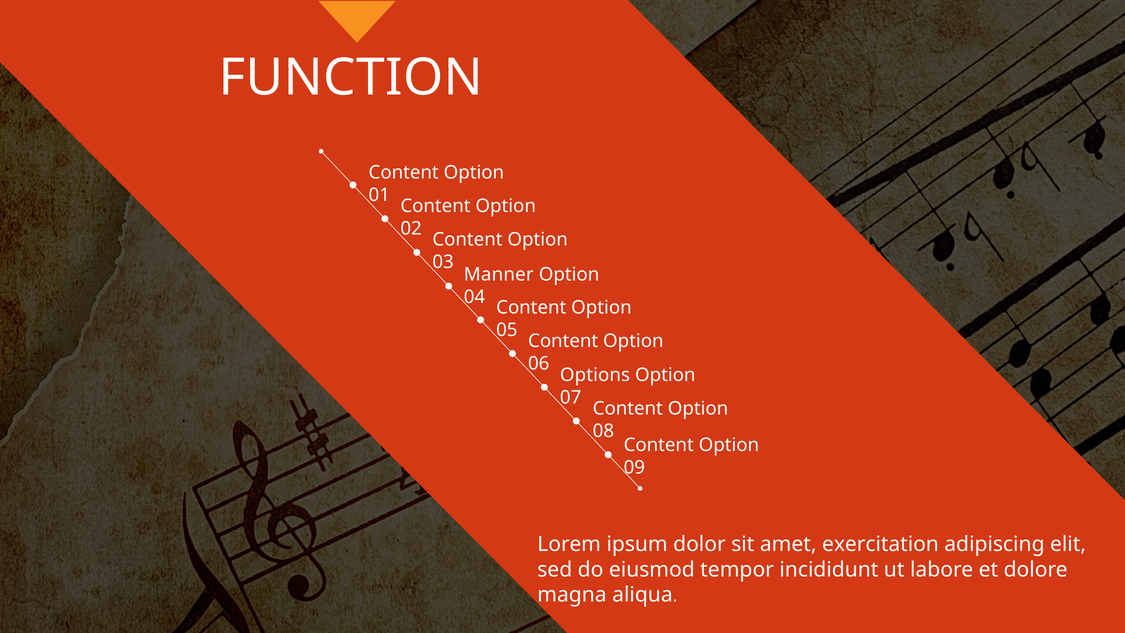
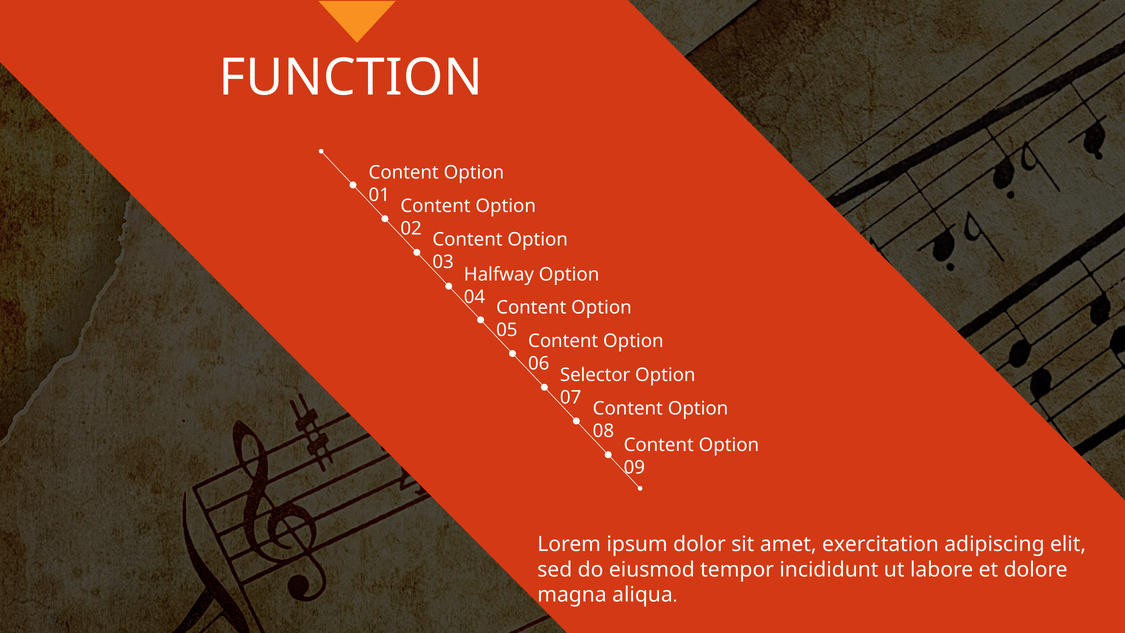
Manner: Manner -> Halfway
Options: Options -> Selector
